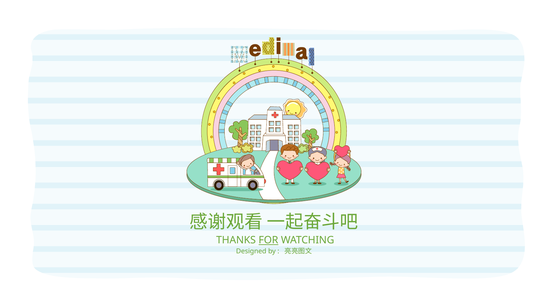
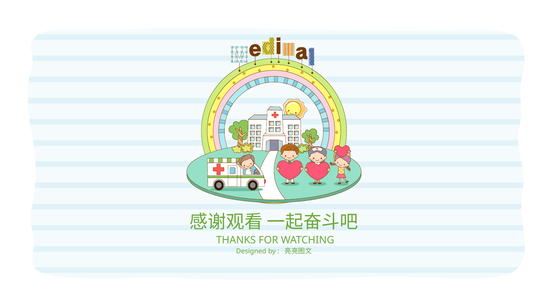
FOR underline: present -> none
